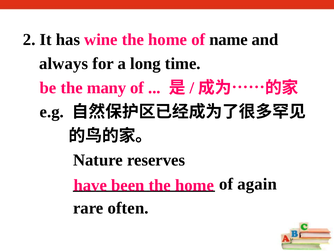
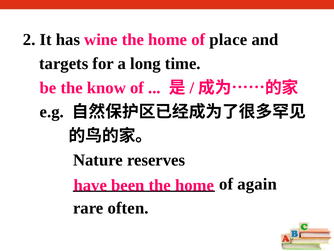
name: name -> place
always: always -> targets
many: many -> know
